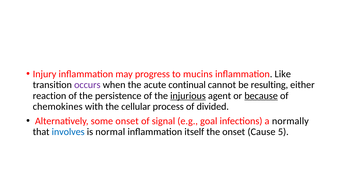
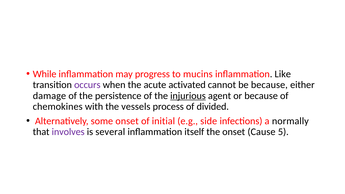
Injury: Injury -> While
continual: continual -> activated
be resulting: resulting -> because
reaction: reaction -> damage
because at (261, 96) underline: present -> none
cellular: cellular -> vessels
signal: signal -> initial
goal: goal -> side
involves colour: blue -> purple
normal: normal -> several
